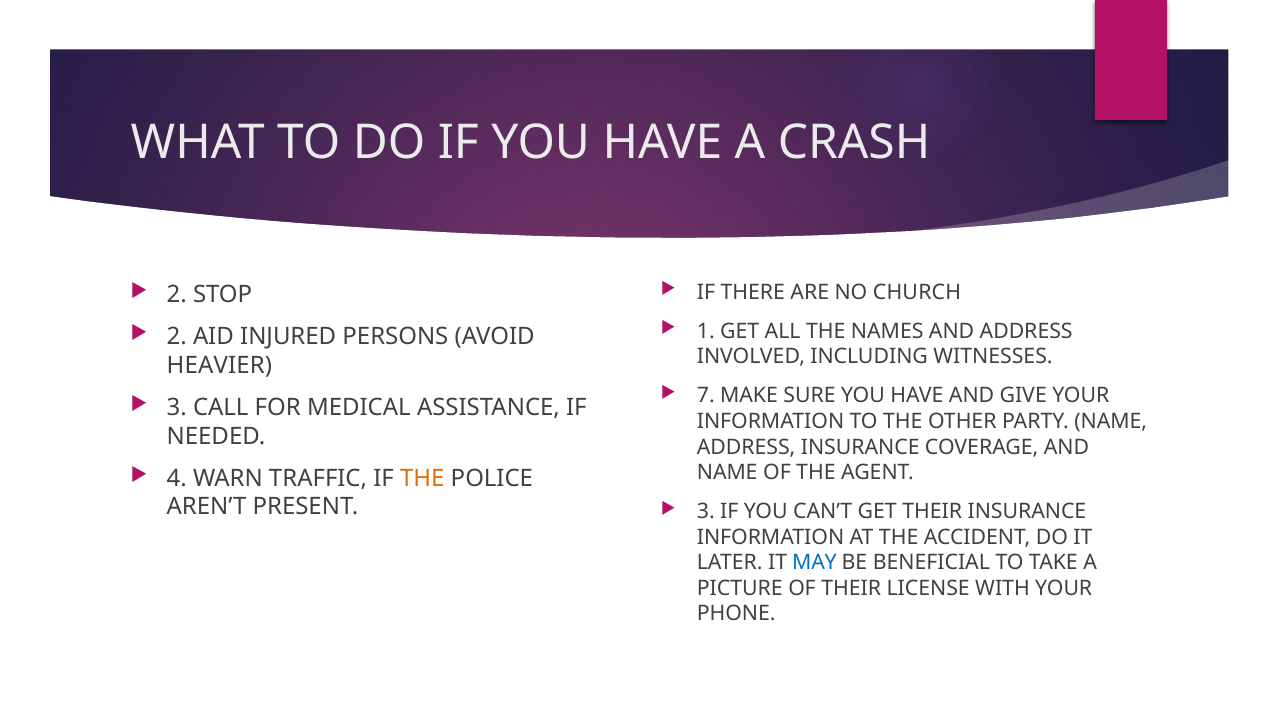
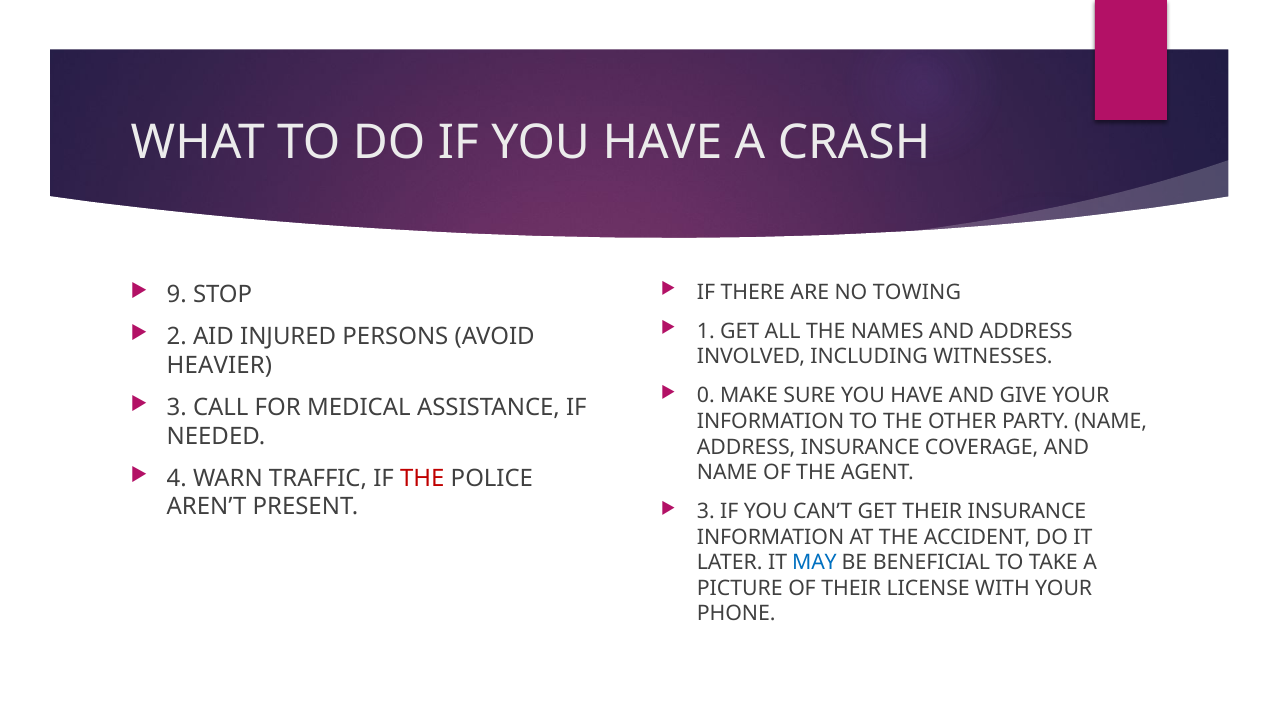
CHURCH: CHURCH -> TOWING
2 at (177, 294): 2 -> 9
7: 7 -> 0
THE at (422, 478) colour: orange -> red
